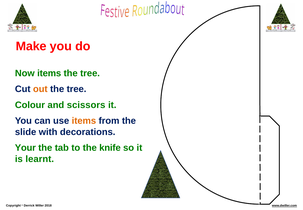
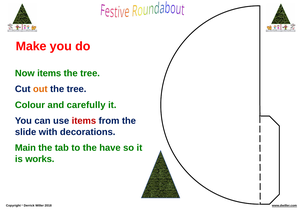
scissors: scissors -> carefully
items at (84, 121) colour: orange -> red
Your: Your -> Main
knife: knife -> have
learnt: learnt -> works
